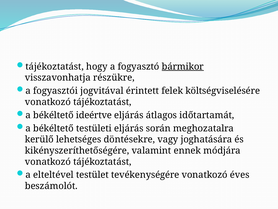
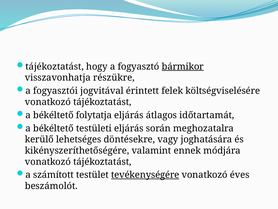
ideértve: ideértve -> folytatja
elteltével: elteltével -> számított
tevékenységére underline: none -> present
